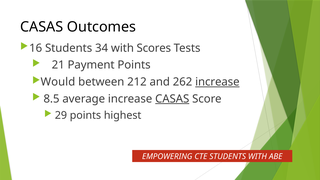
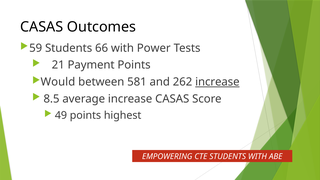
16: 16 -> 59
34: 34 -> 66
Scores: Scores -> Power
212: 212 -> 581
CASAS at (172, 99) underline: present -> none
29: 29 -> 49
